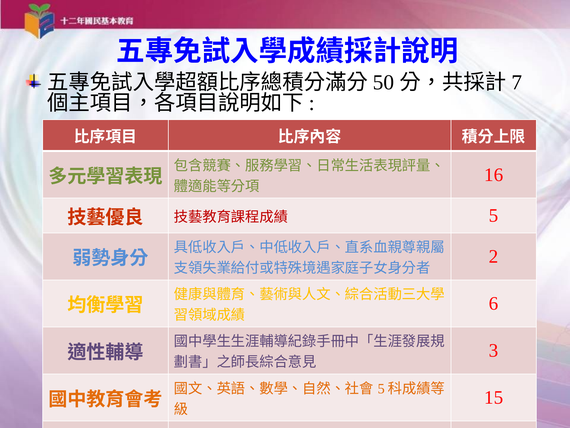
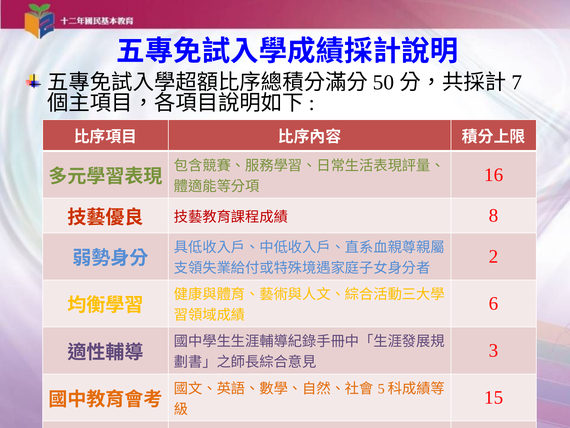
5 at (494, 215): 5 -> 8
